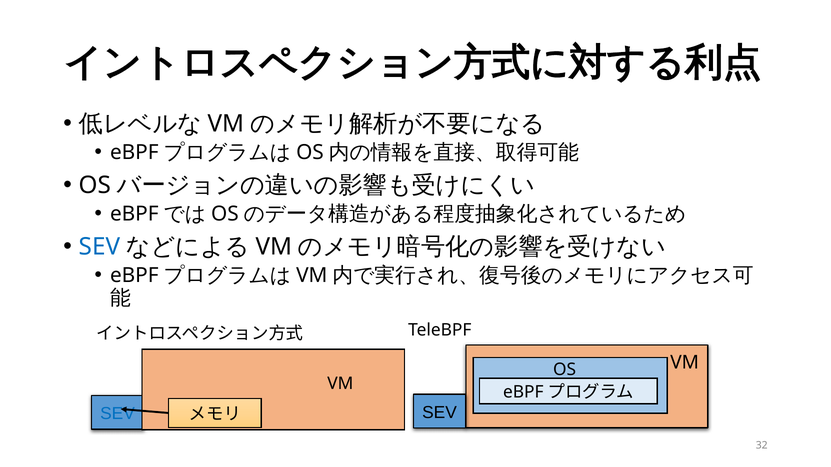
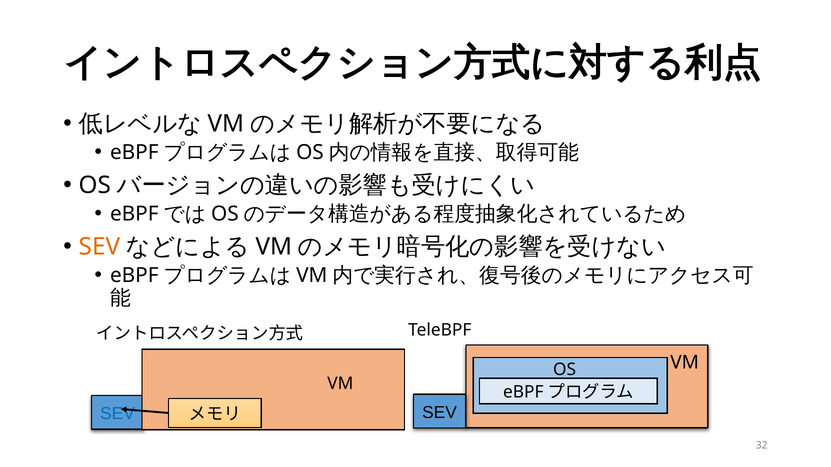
SEV at (100, 247) colour: blue -> orange
